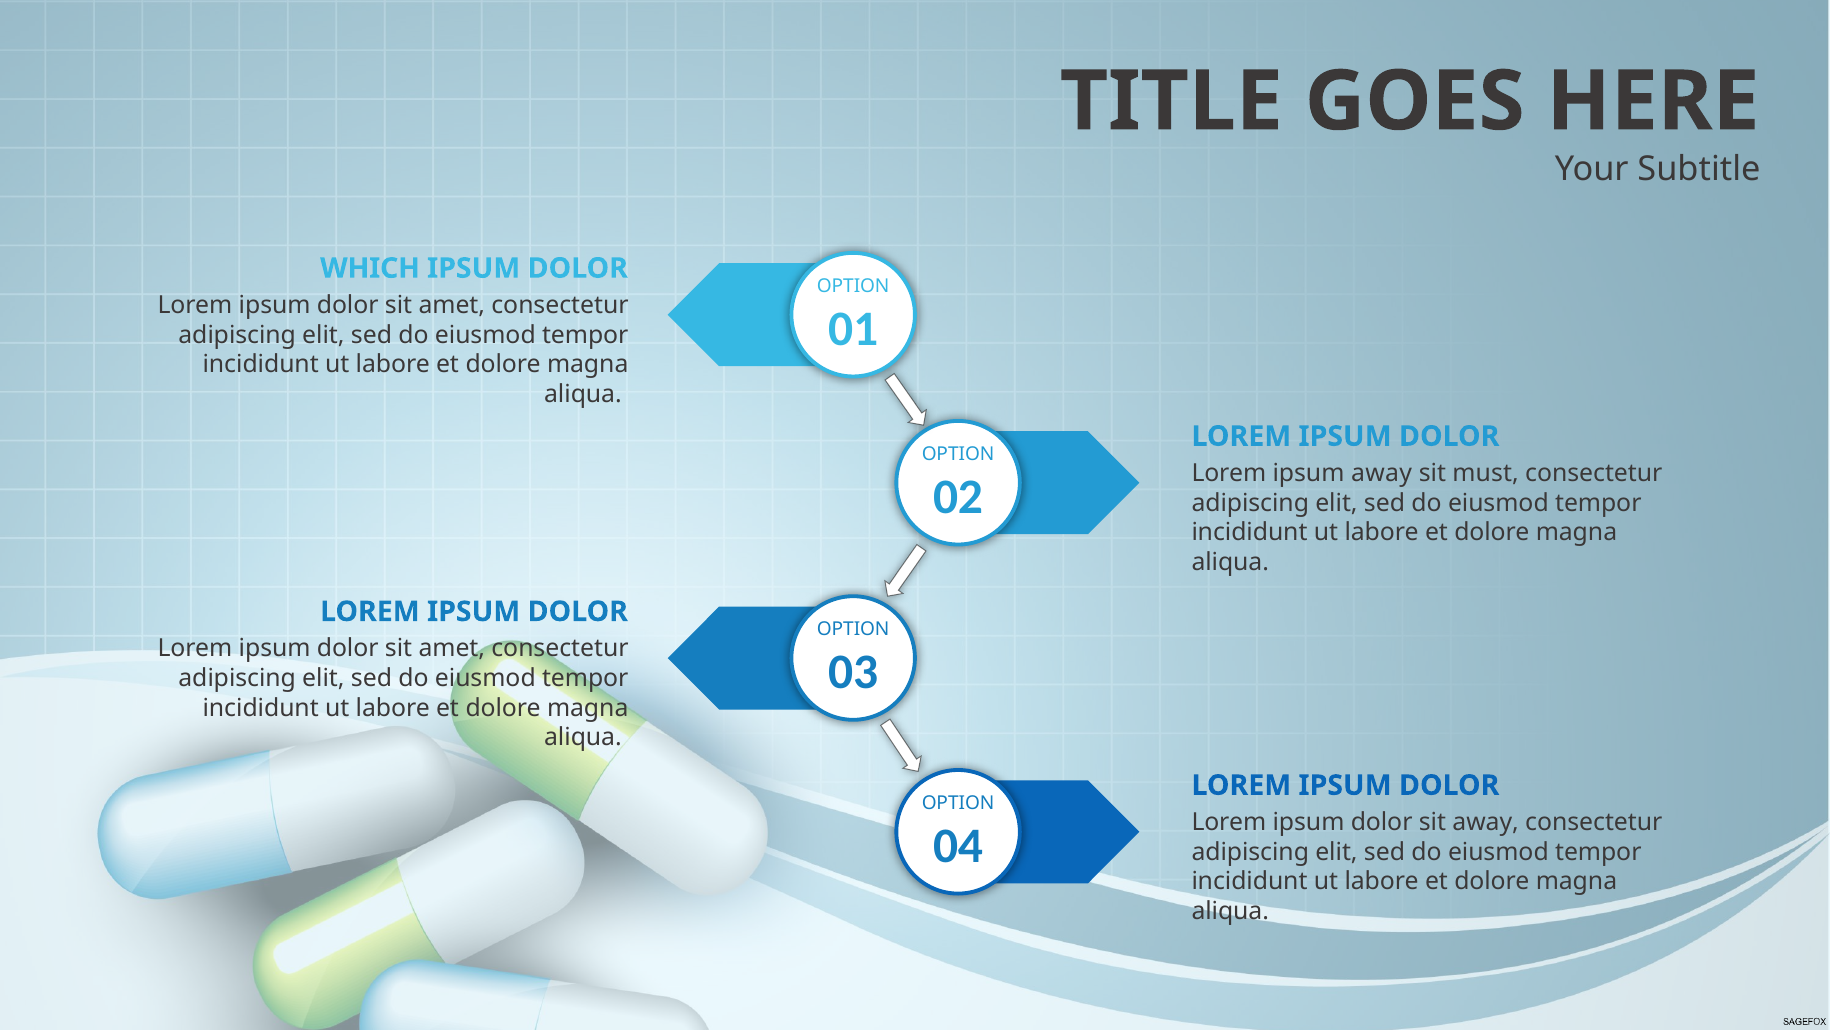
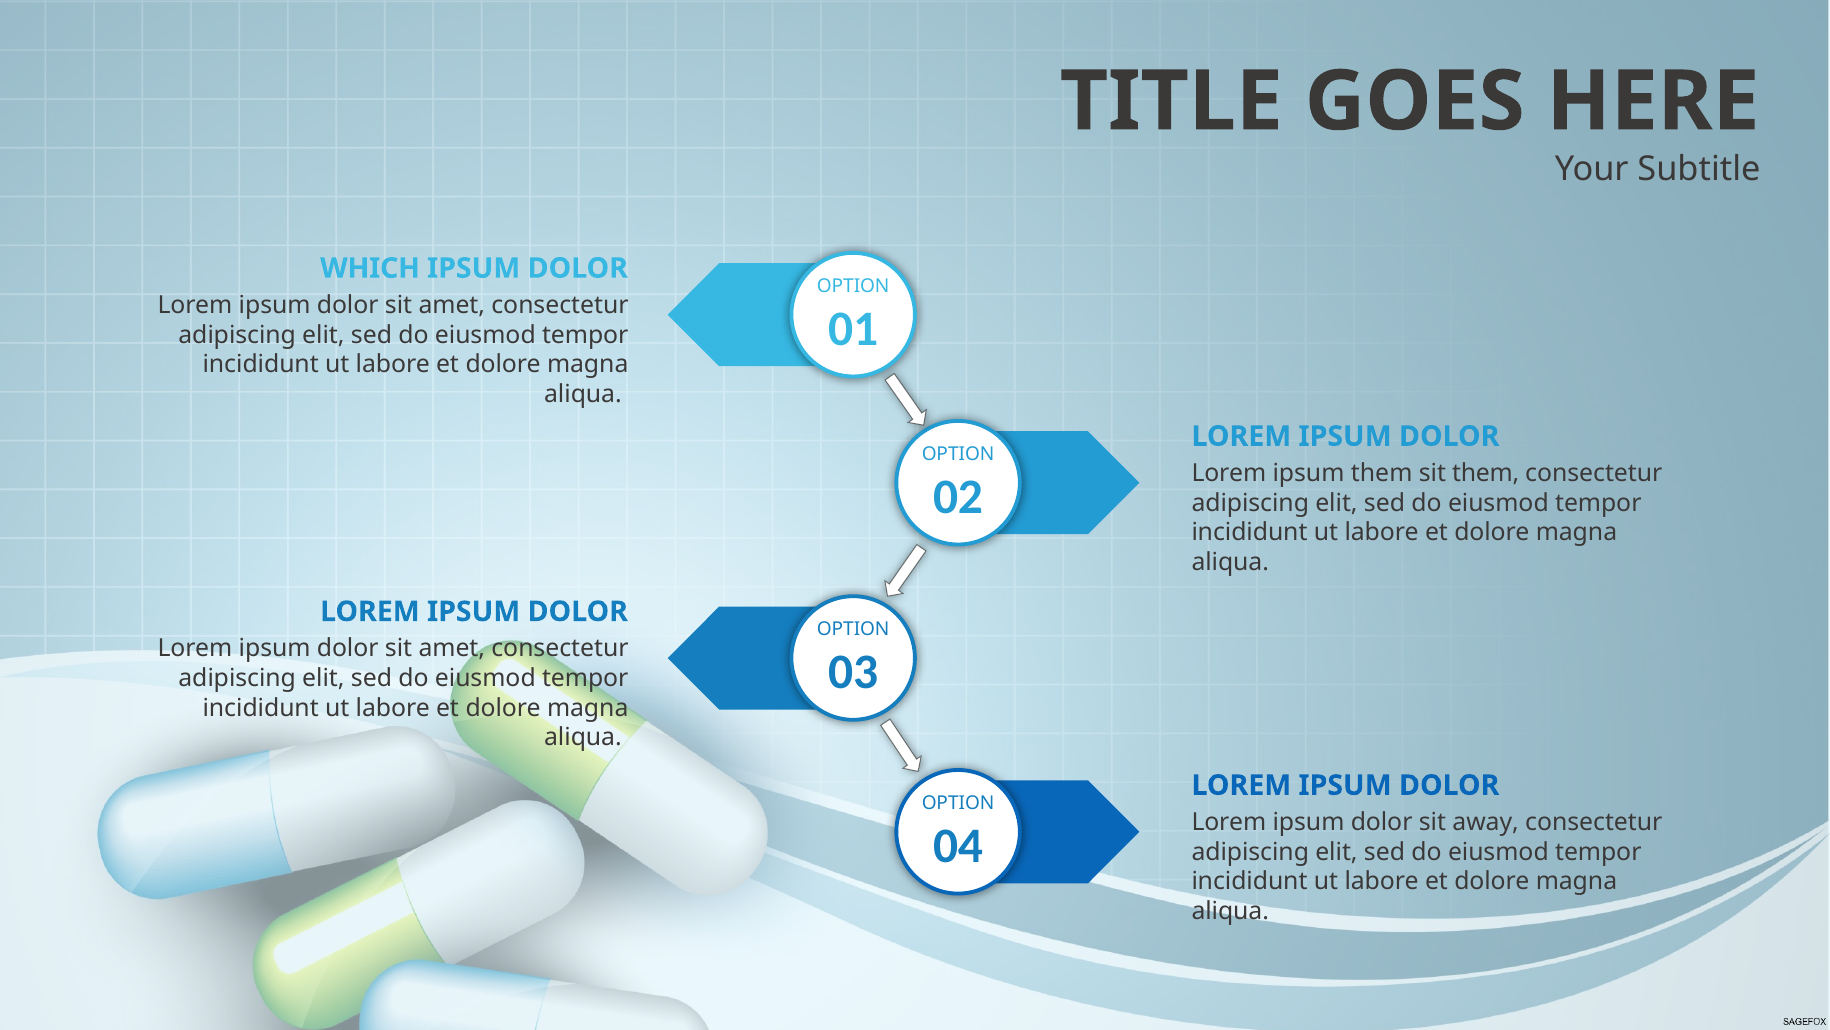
ipsum away: away -> them
sit must: must -> them
